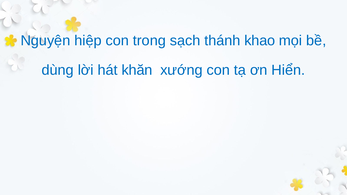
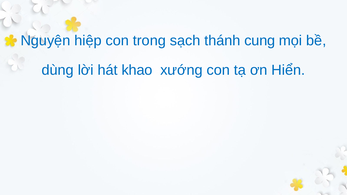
khao: khao -> cung
khăn: khăn -> khao
